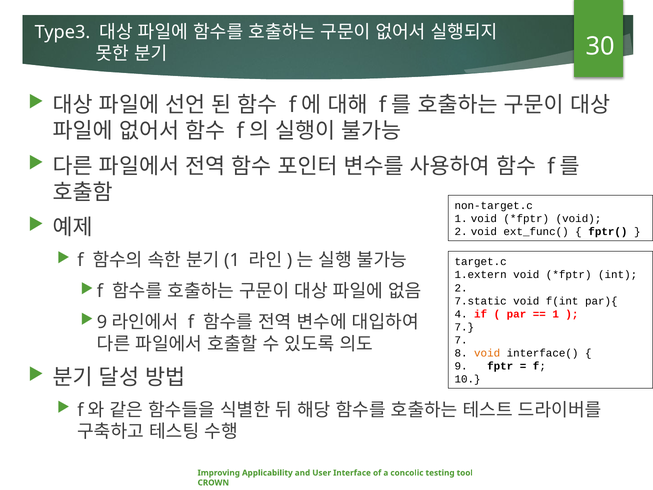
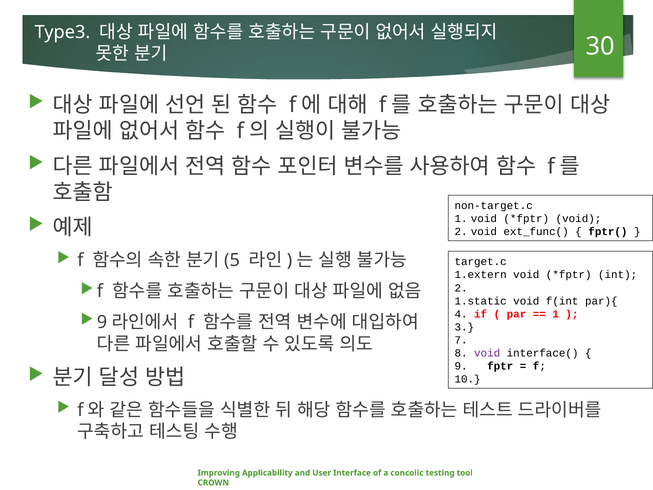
1 at (232, 260): 1 -> 5
7.static: 7.static -> 1.static
7 at (464, 327): 7 -> 3
void at (487, 353) colour: orange -> purple
